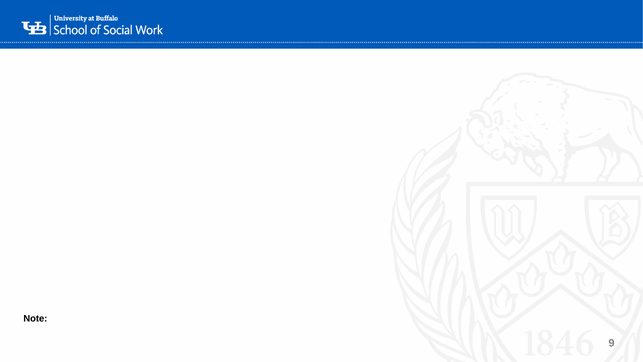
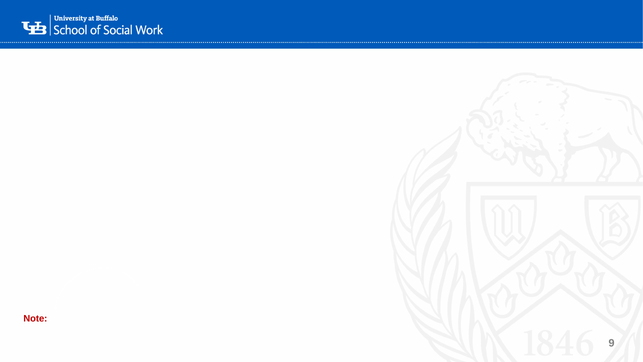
Note colour: black -> red
